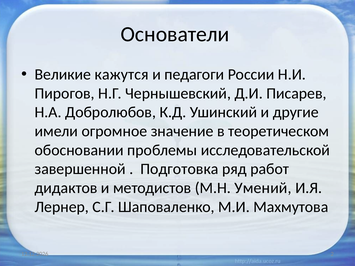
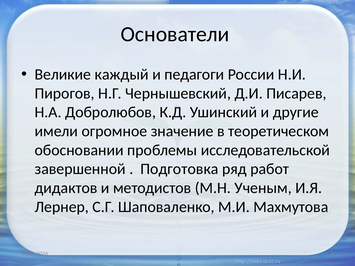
кажутся: кажутся -> каждый
Умений: Умений -> Ученым
